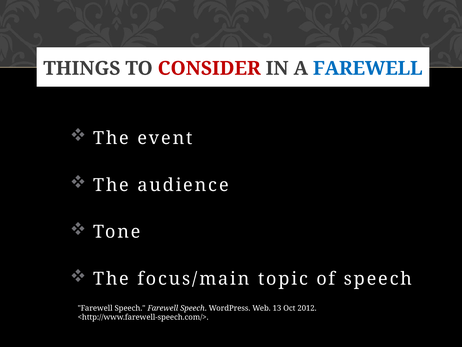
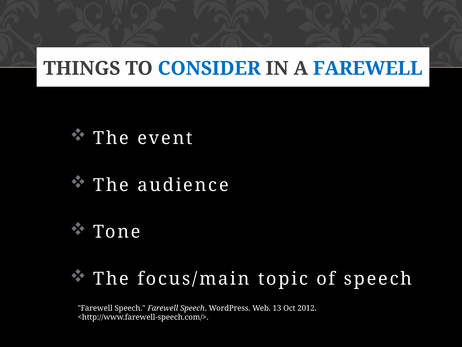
CONSIDER colour: red -> blue
